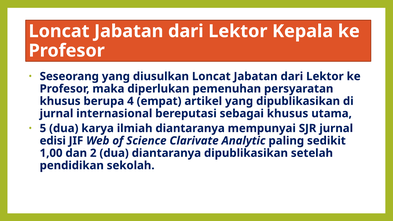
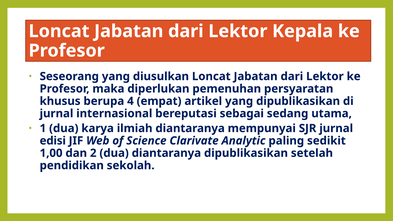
sebagai khusus: khusus -> sedang
5: 5 -> 1
